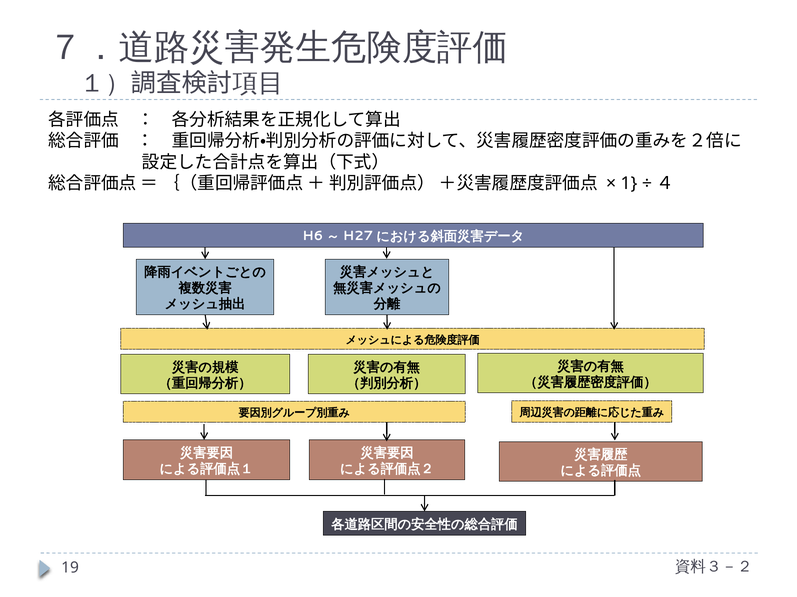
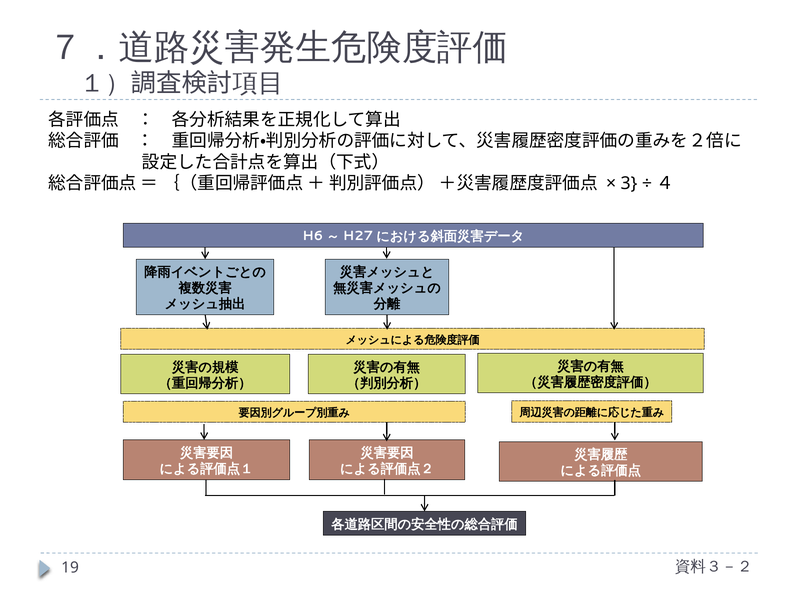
1: 1 -> 3
